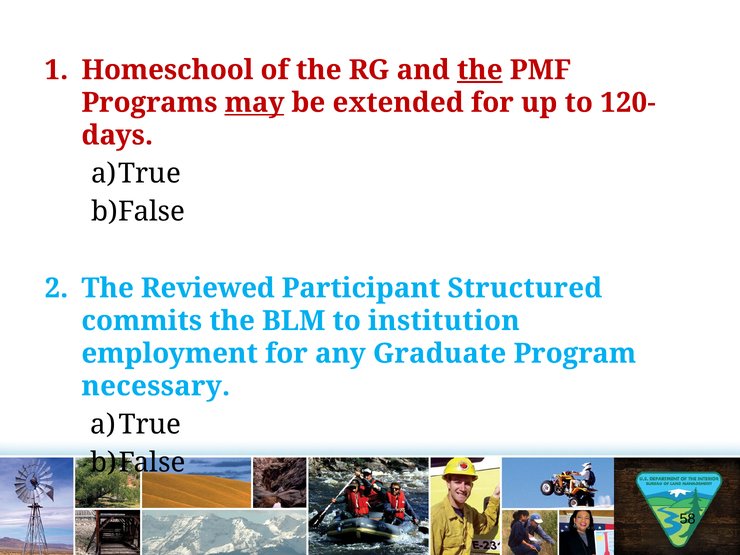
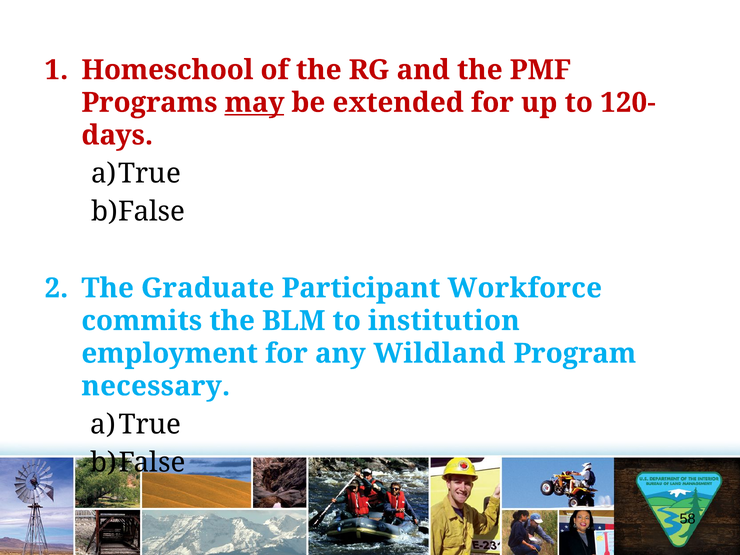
the at (480, 70) underline: present -> none
Reviewed: Reviewed -> Graduate
Structured: Structured -> Workforce
Graduate: Graduate -> Wildland
